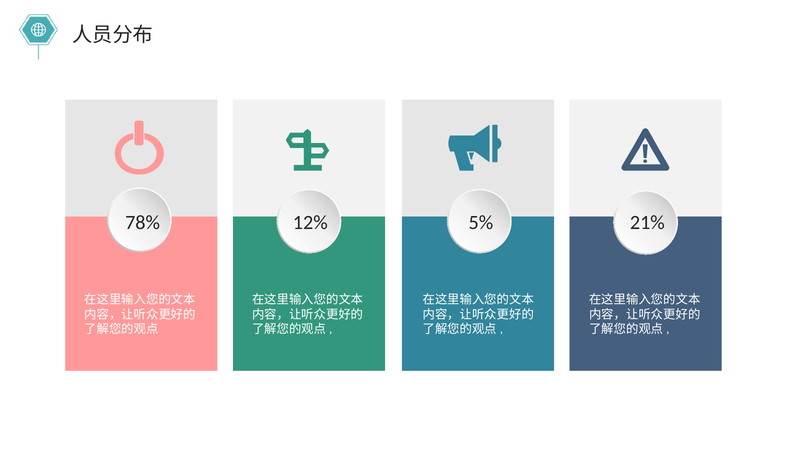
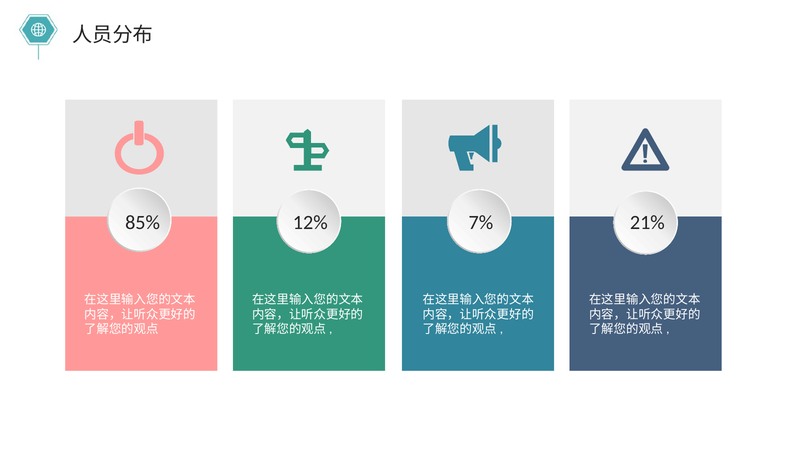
78%: 78% -> 85%
5%: 5% -> 7%
